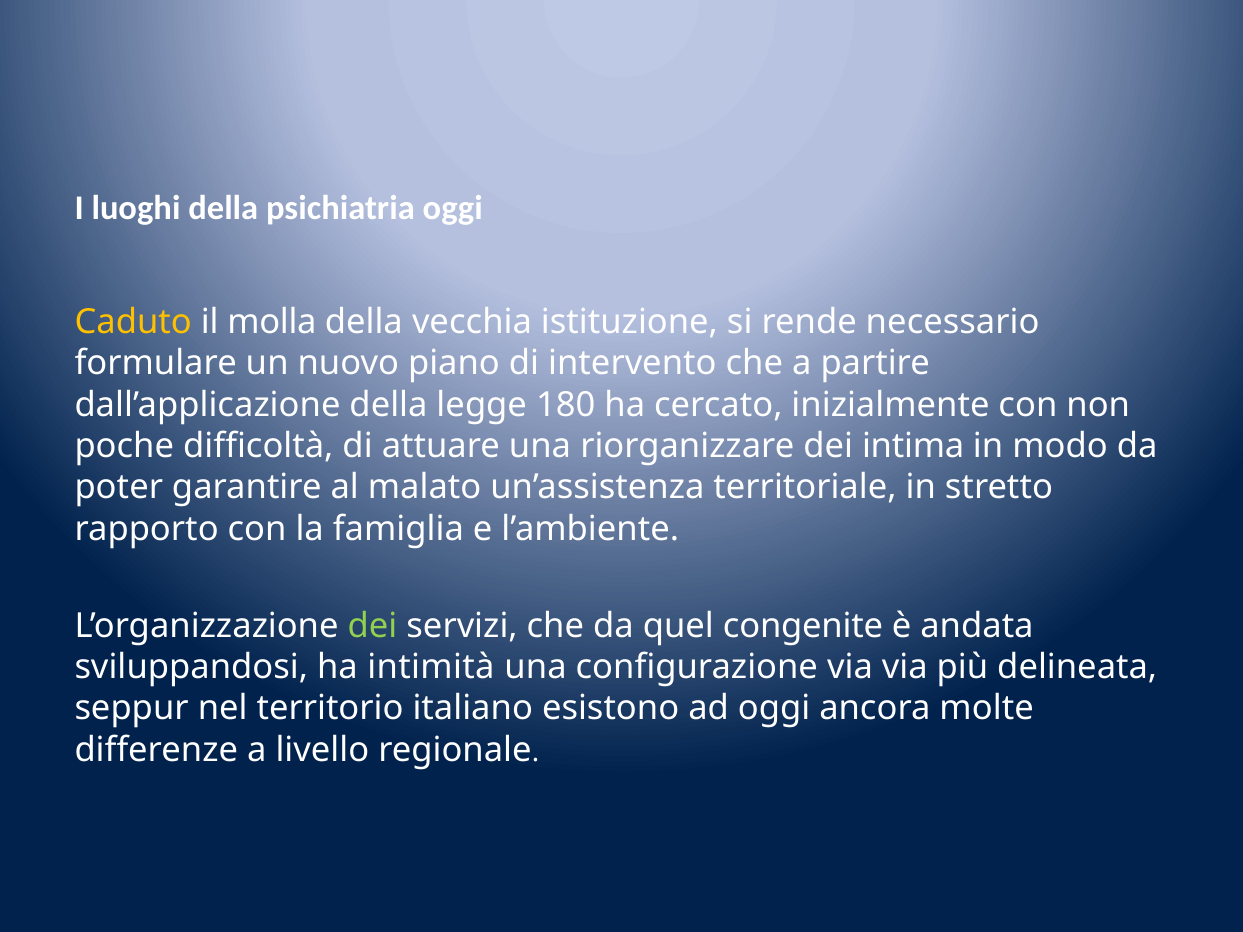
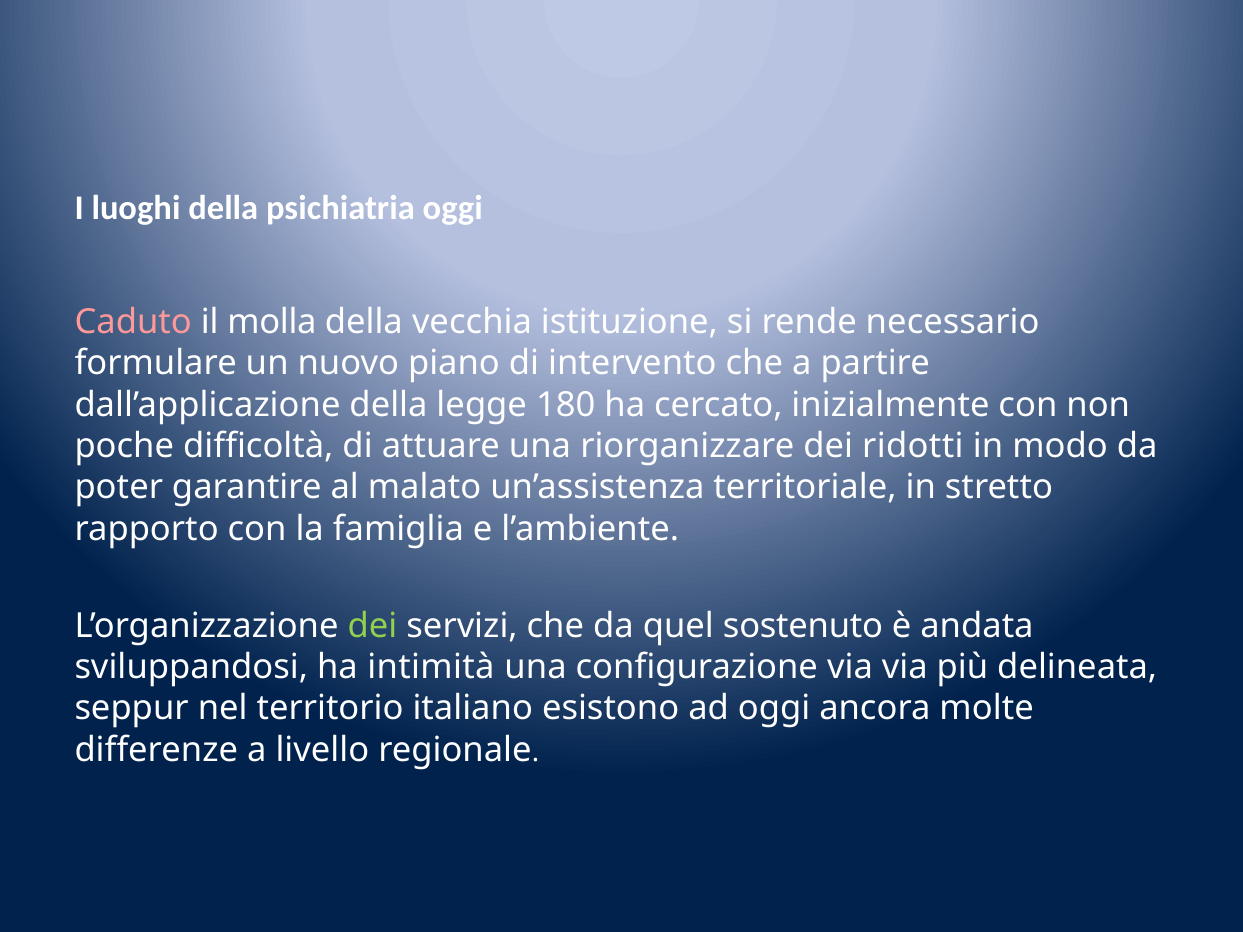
Caduto colour: yellow -> pink
intima: intima -> ridotti
congenite: congenite -> sostenuto
